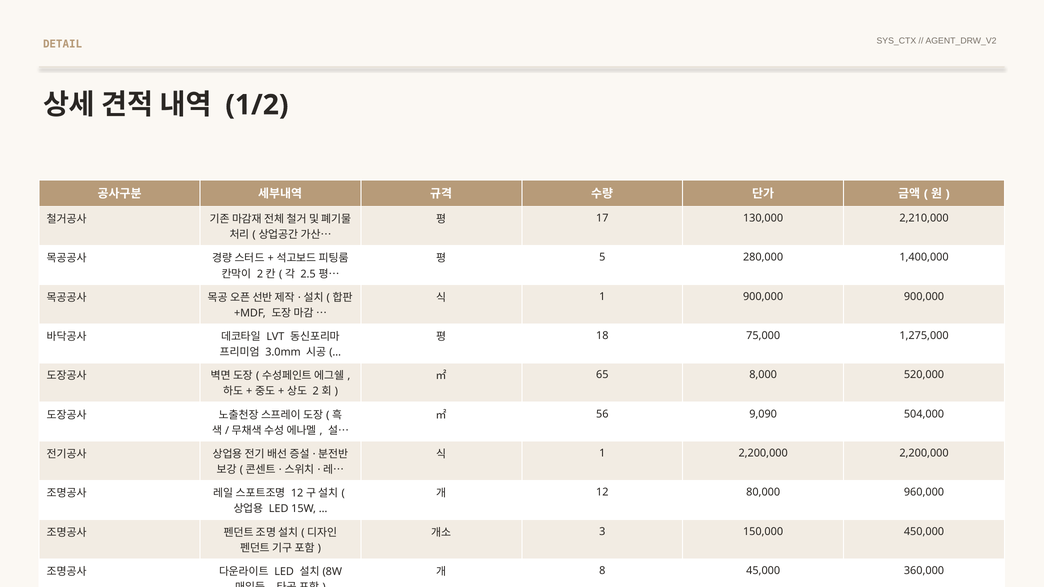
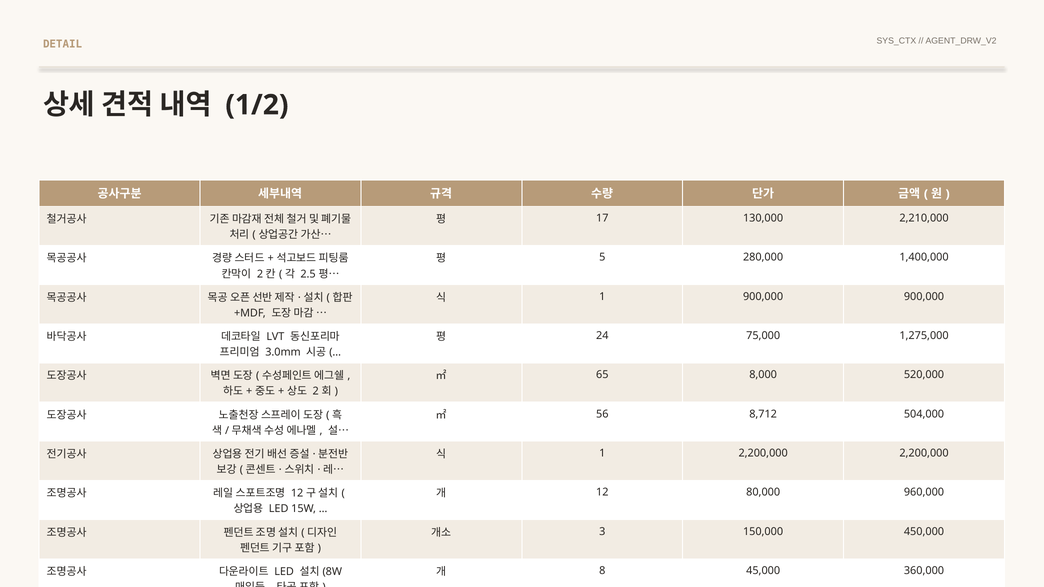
18: 18 -> 24
9,090: 9,090 -> 8,712
